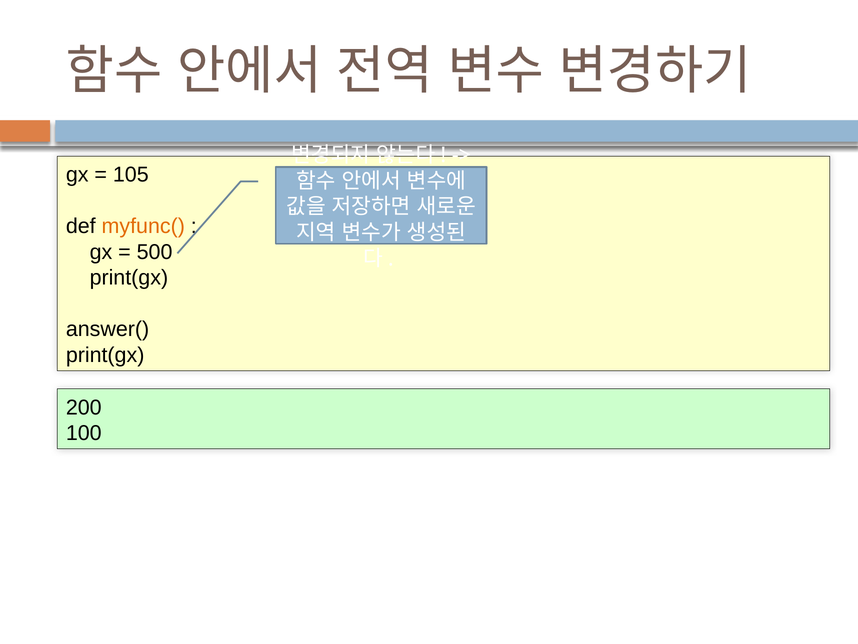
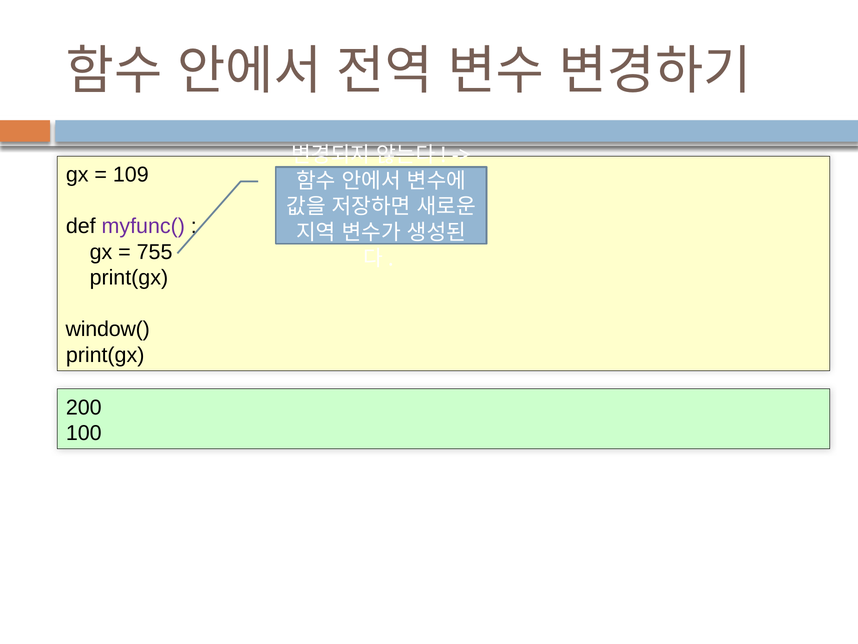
105: 105 -> 109
myfunc( colour: orange -> purple
500: 500 -> 755
answer(: answer( -> window(
